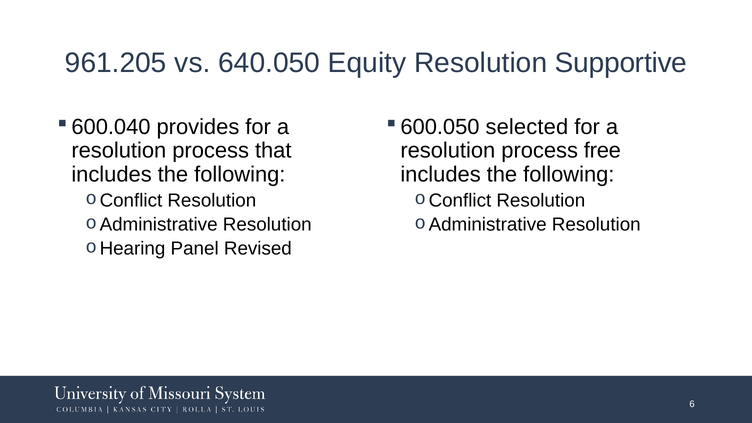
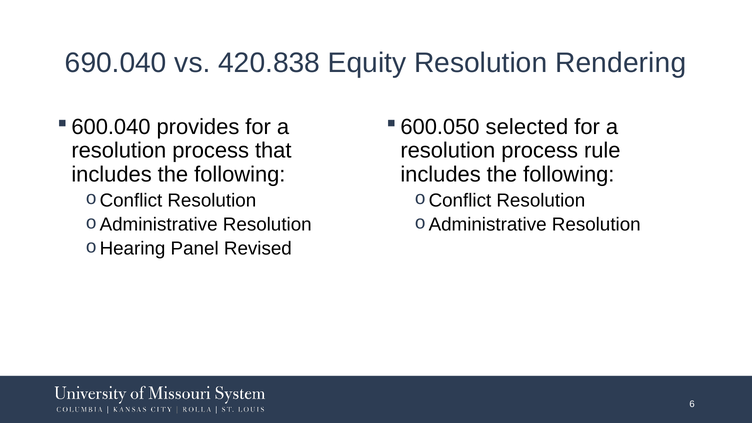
961.205: 961.205 -> 690.040
640.050: 640.050 -> 420.838
Supportive: Supportive -> Rendering
free: free -> rule
